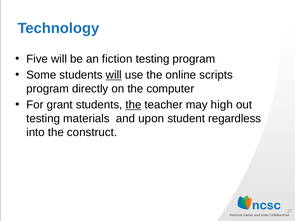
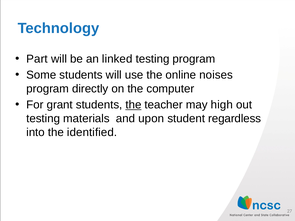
Five: Five -> Part
fiction: fiction -> linked
will at (114, 75) underline: present -> none
scripts: scripts -> noises
construct: construct -> identified
